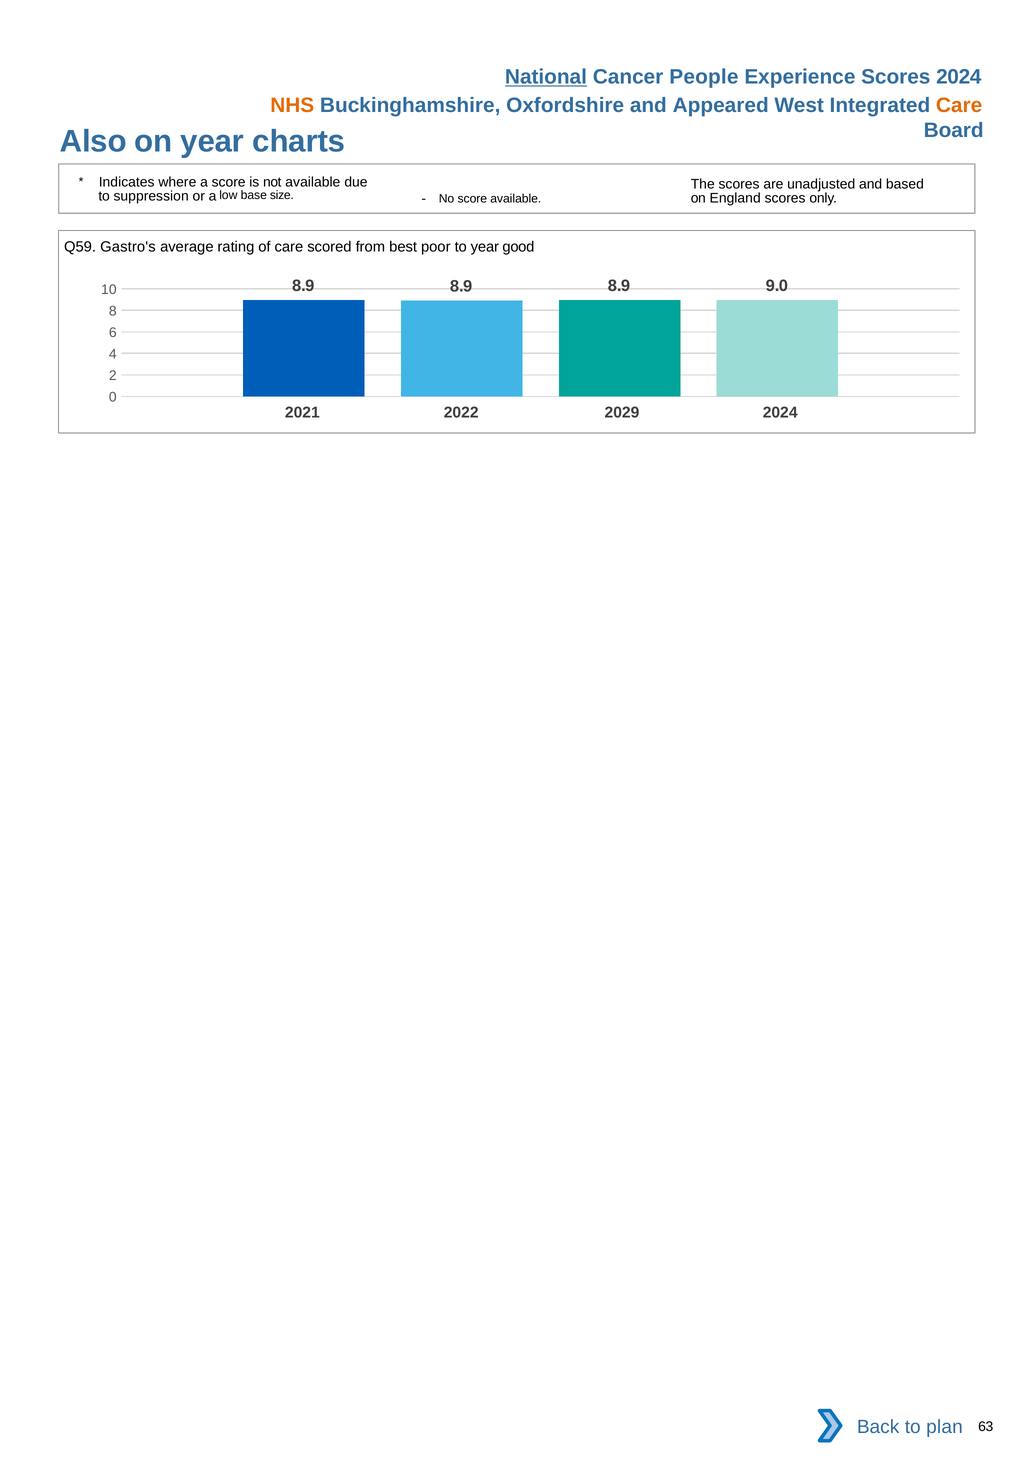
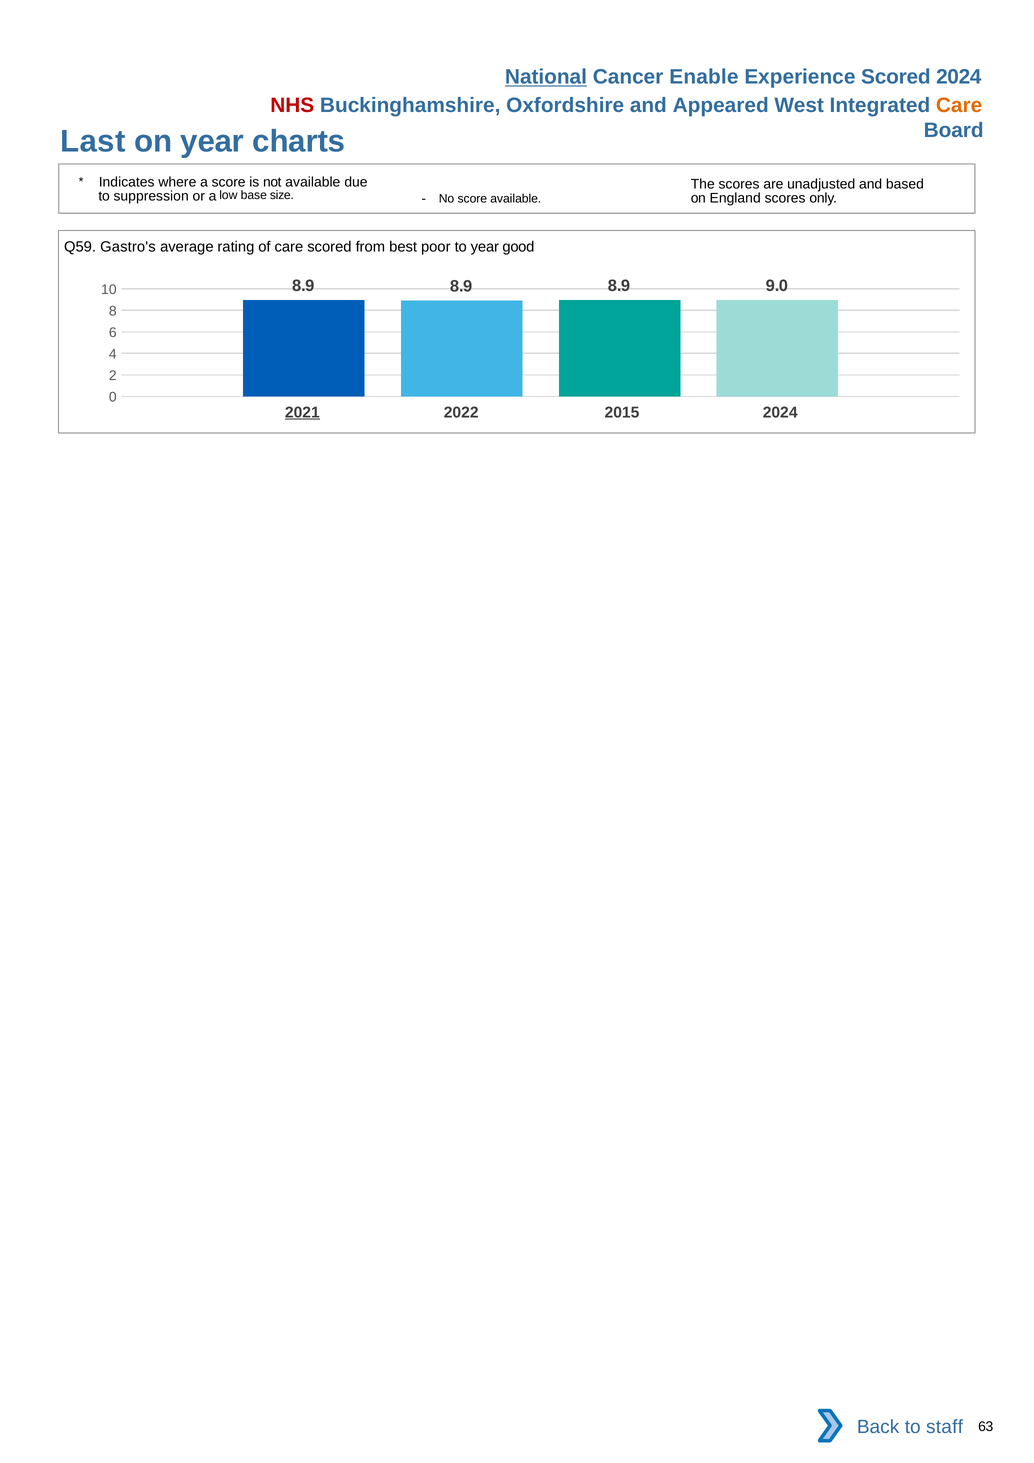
People: People -> Enable
Experience Scores: Scores -> Scored
NHS colour: orange -> red
Also: Also -> Last
2021 underline: none -> present
2029: 2029 -> 2015
plan: plan -> staff
